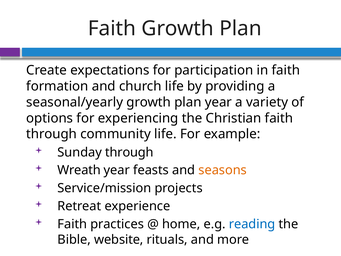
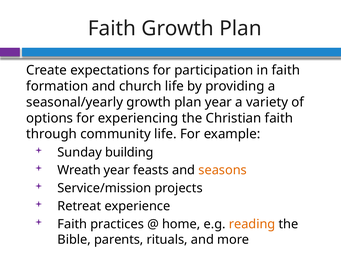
Sunday through: through -> building
reading colour: blue -> orange
website: website -> parents
